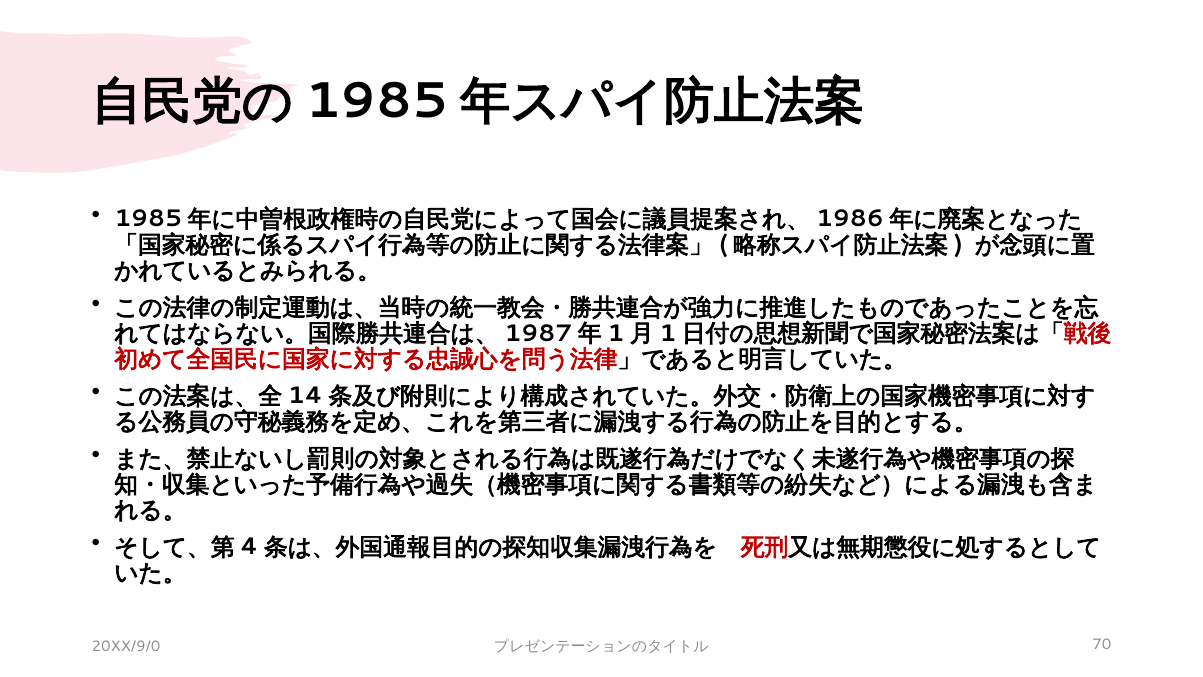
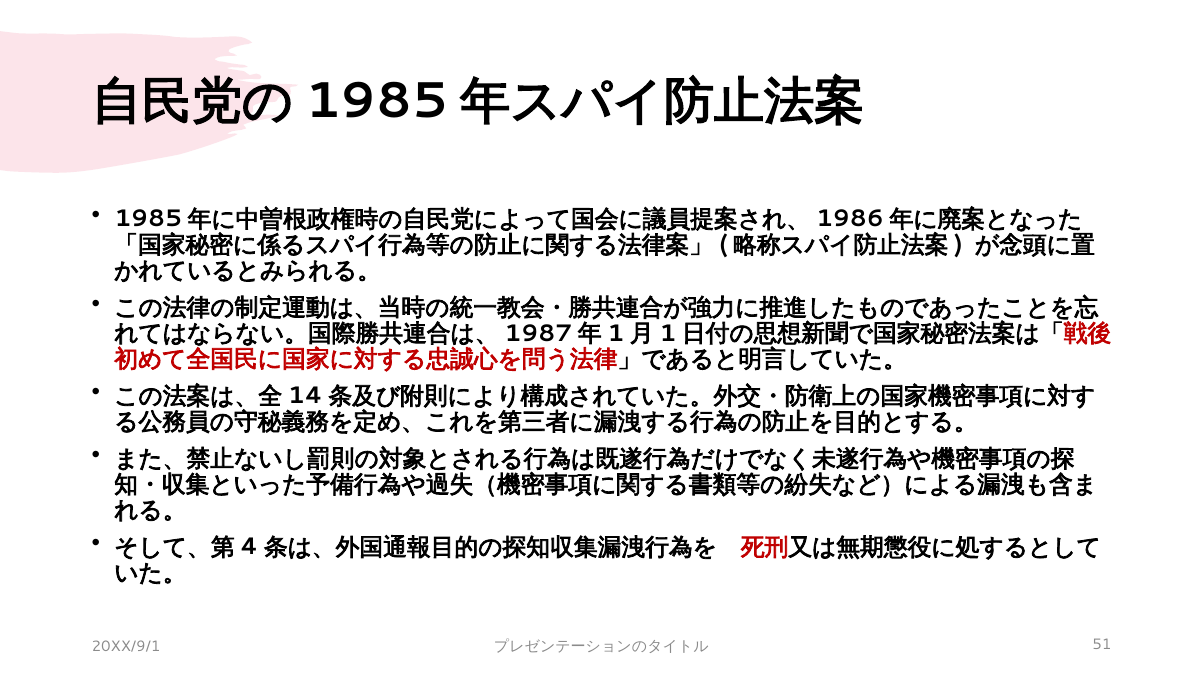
20XX/9/0: 20XX/9/0 -> 20XX/9/1
70: 70 -> 51
